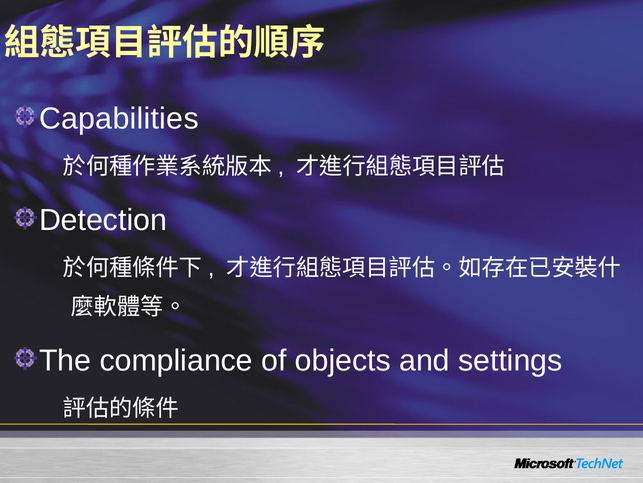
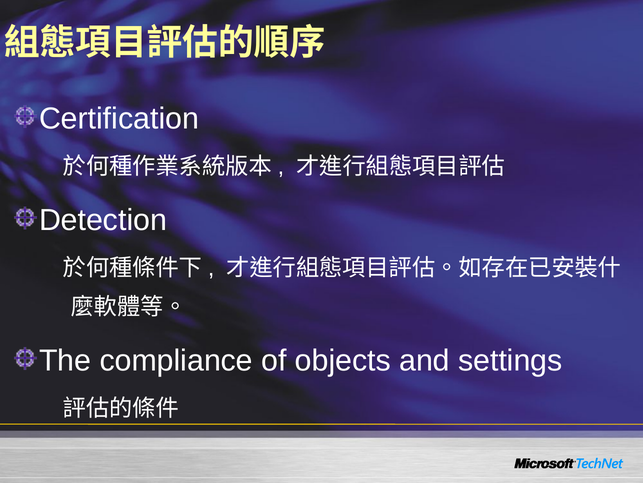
Capabilities: Capabilities -> Certification
